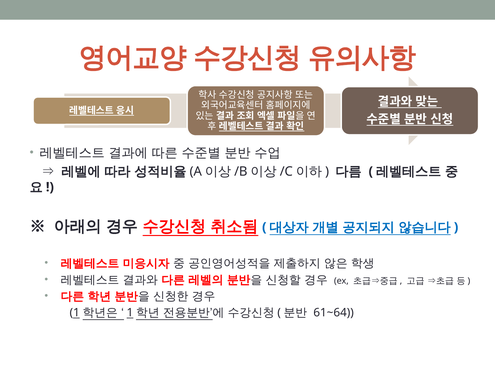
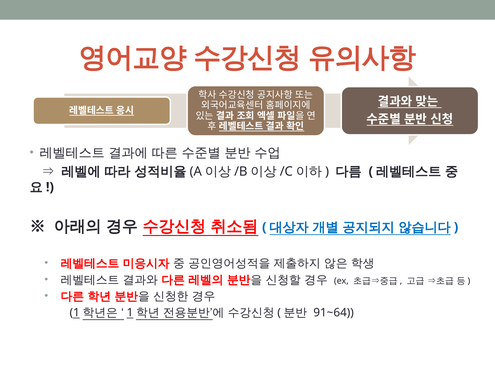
61~64: 61~64 -> 91~64
